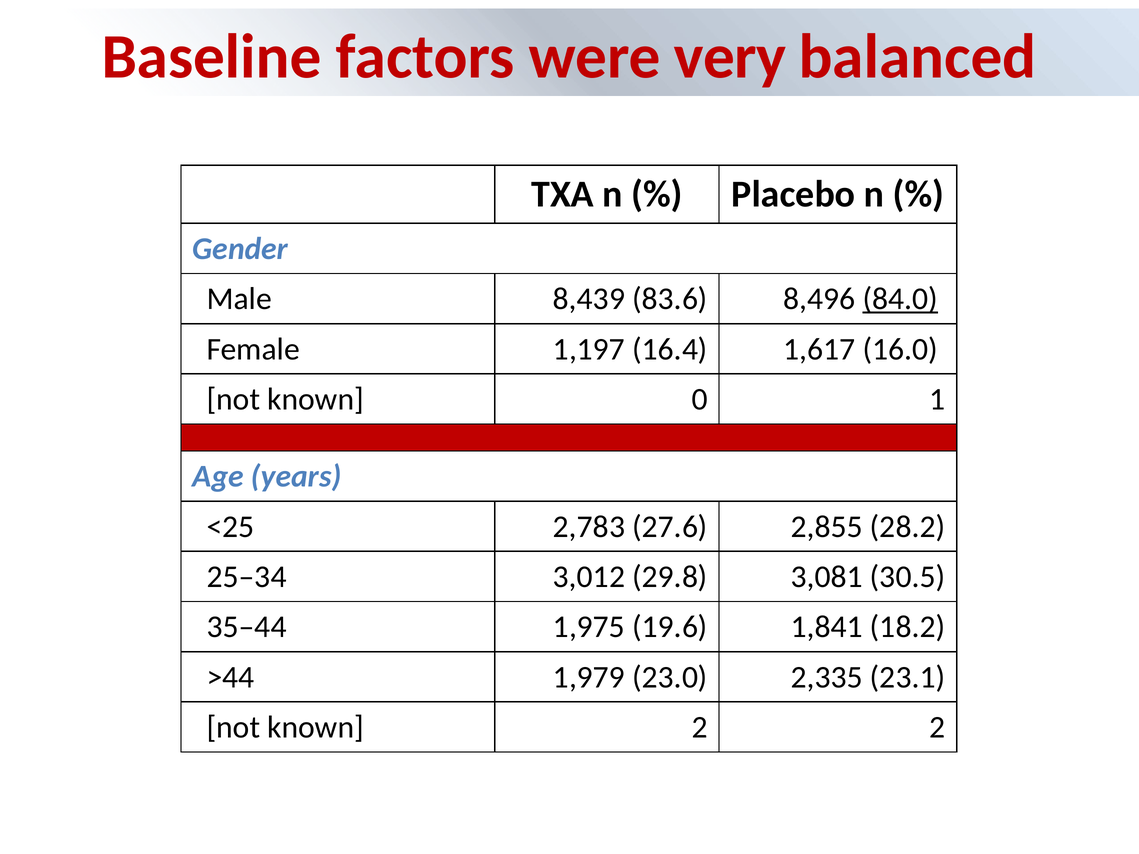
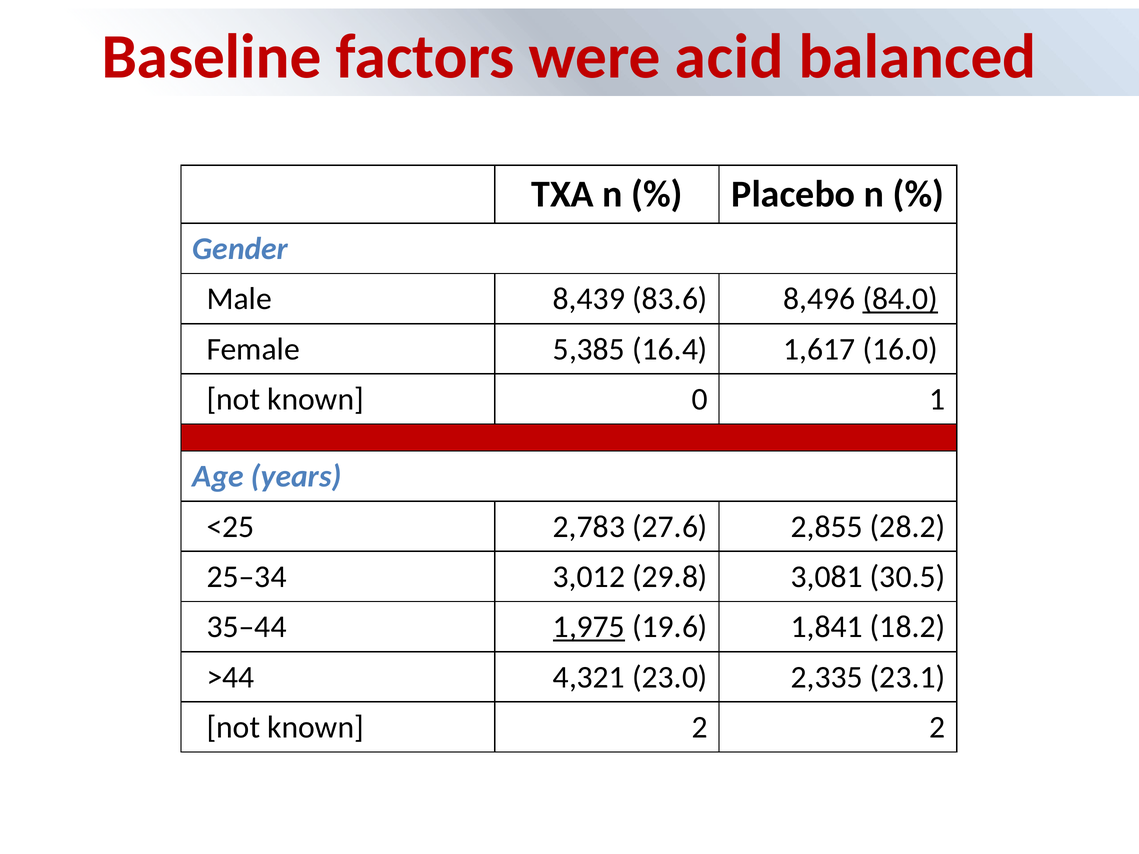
very: very -> acid
1,197: 1,197 -> 5,385
1,975 underline: none -> present
1,979: 1,979 -> 4,321
